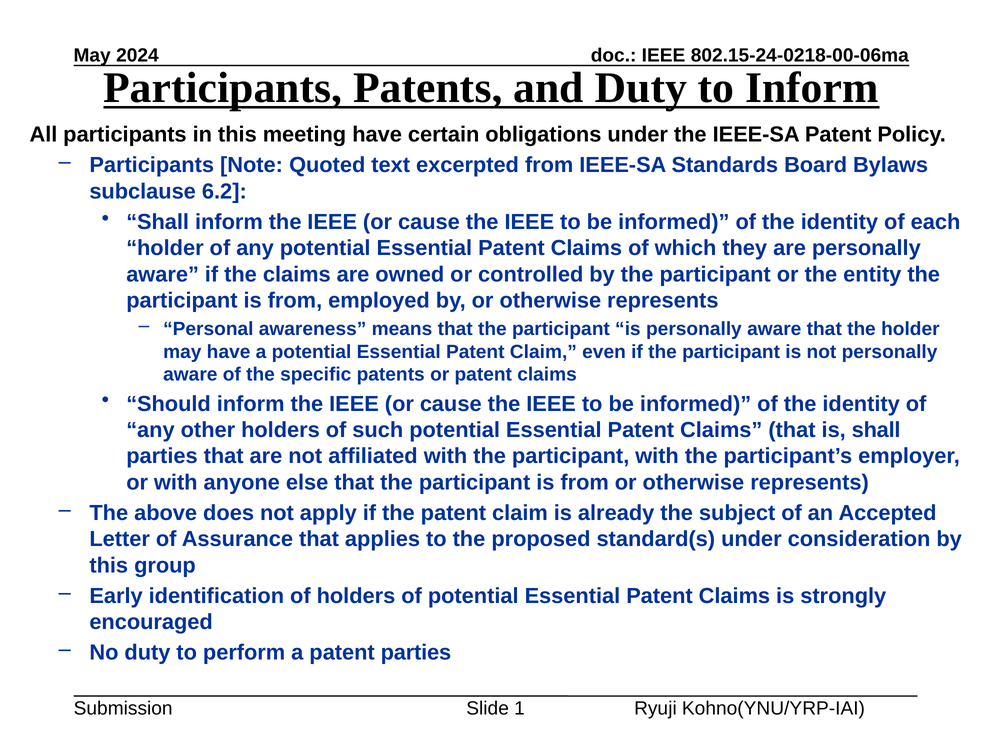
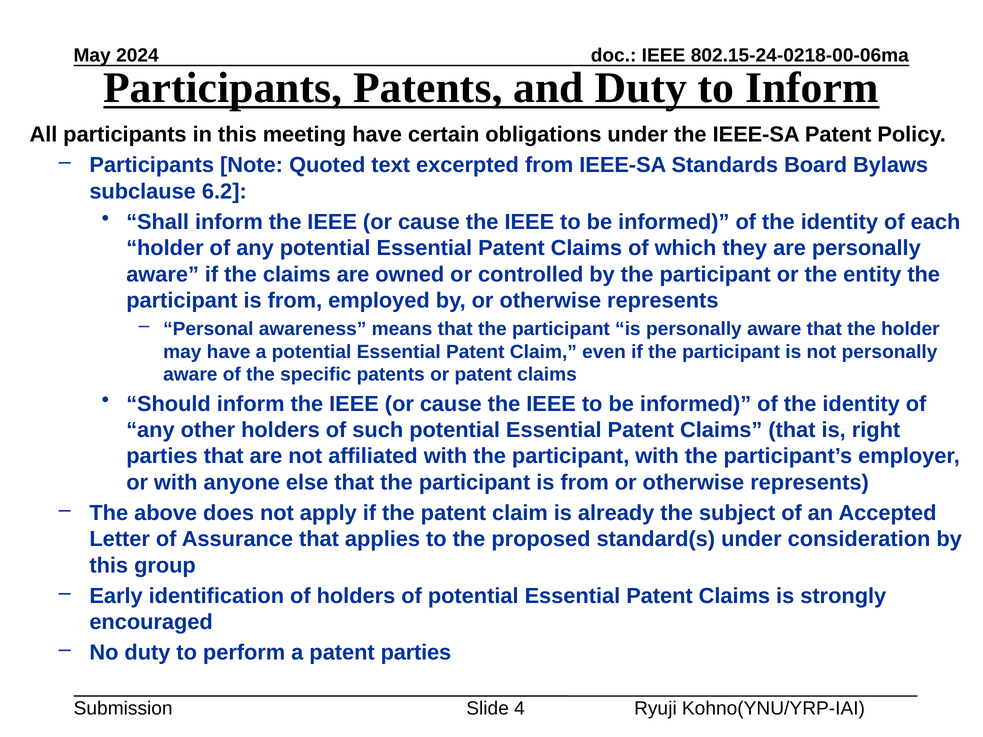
is shall: shall -> right
1: 1 -> 4
